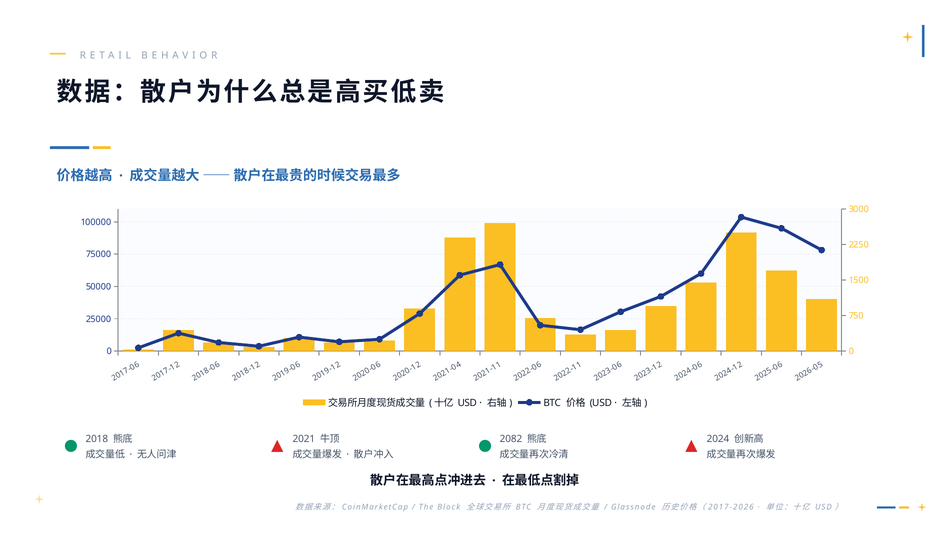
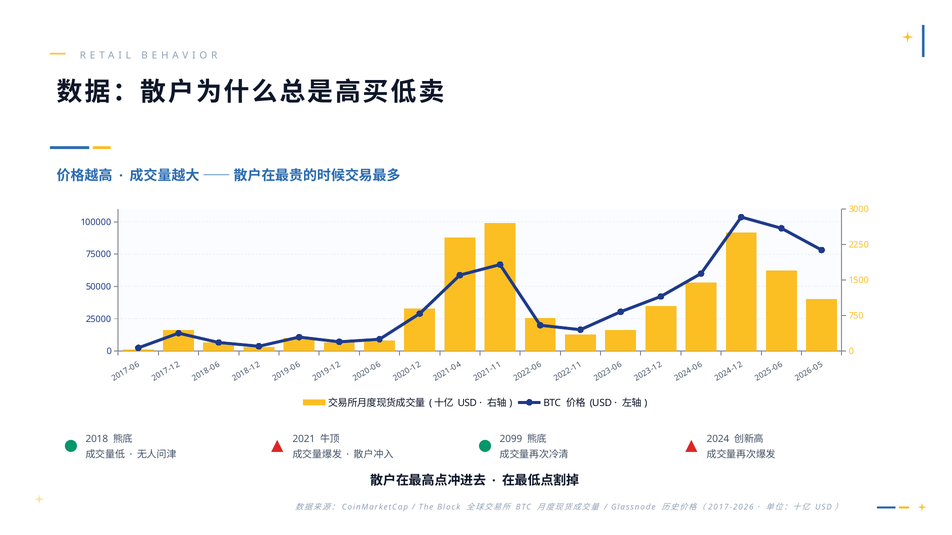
2082: 2082 -> 2099
